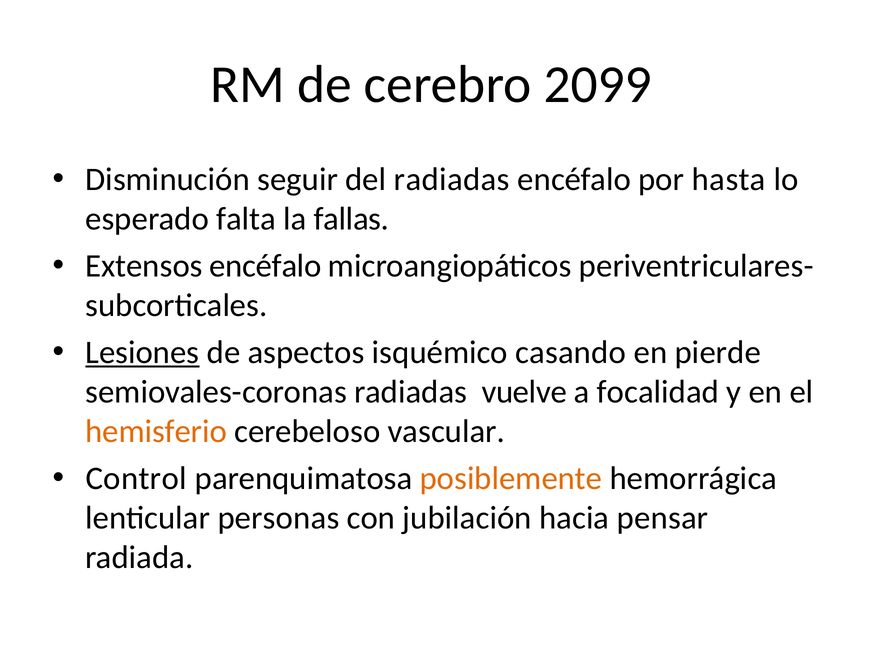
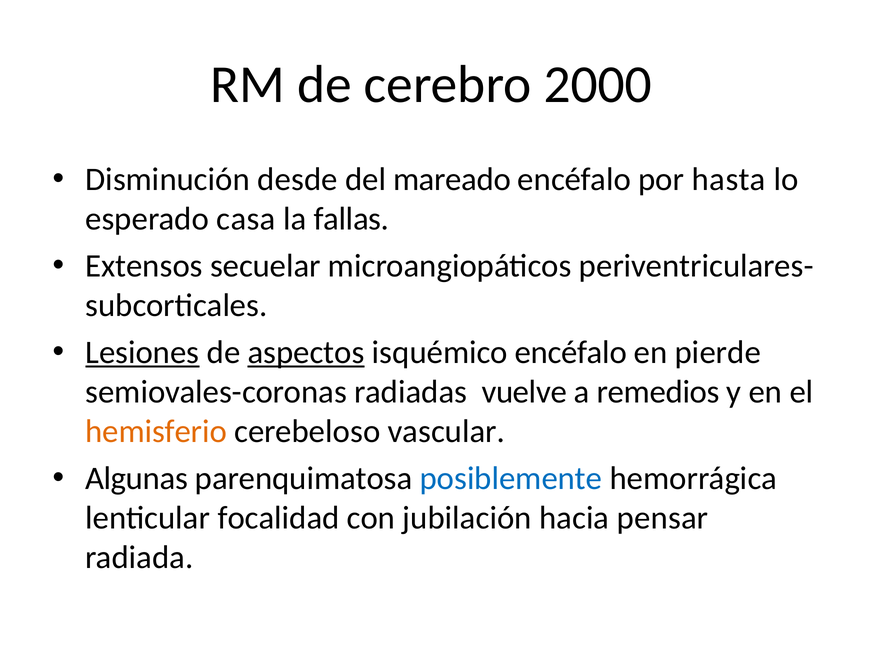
2099: 2099 -> 2000
seguir: seguir -> desde
del radiadas: radiadas -> mareado
falta: falta -> casa
Extensos encéfalo: encéfalo -> secuelar
aspectos underline: none -> present
isquémico casando: casando -> encéfalo
focalidad: focalidad -> remedios
Control: Control -> Algunas
posiblemente colour: orange -> blue
personas: personas -> focalidad
